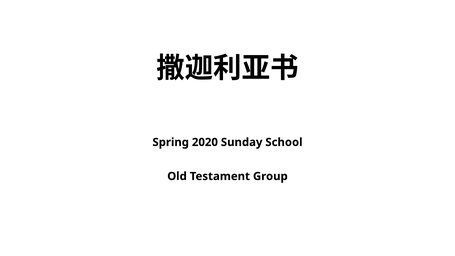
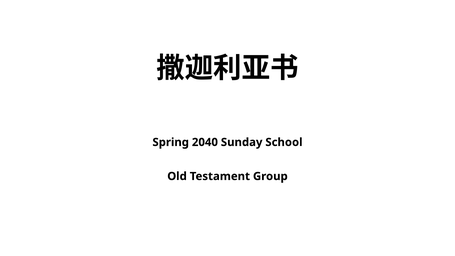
2020: 2020 -> 2040
